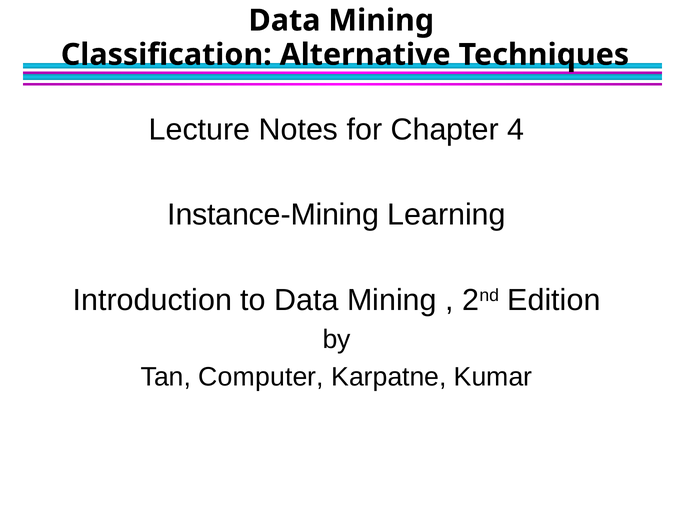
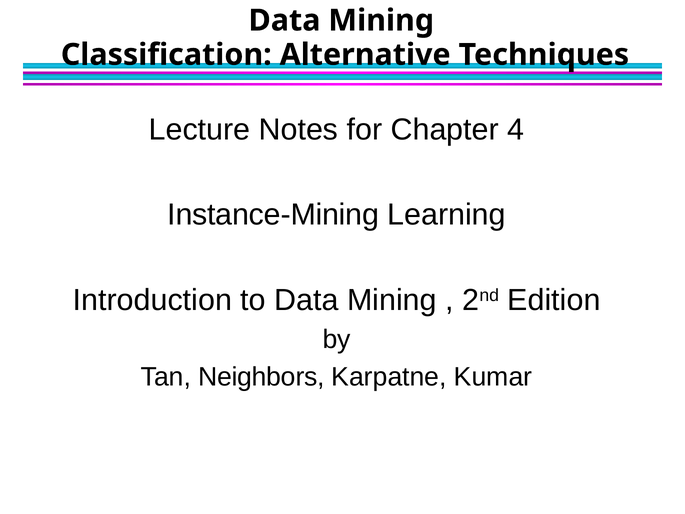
Computer: Computer -> Neighbors
